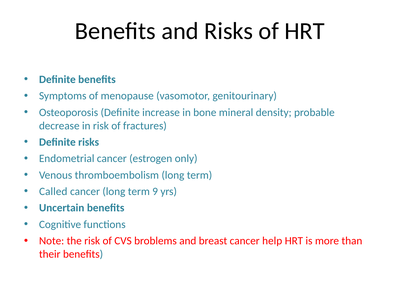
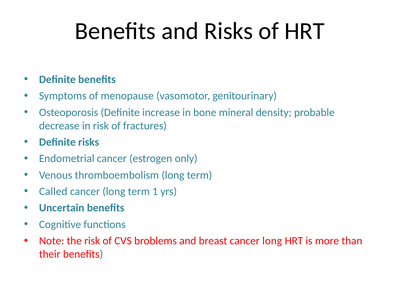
9: 9 -> 1
breast cancer help: help -> long
